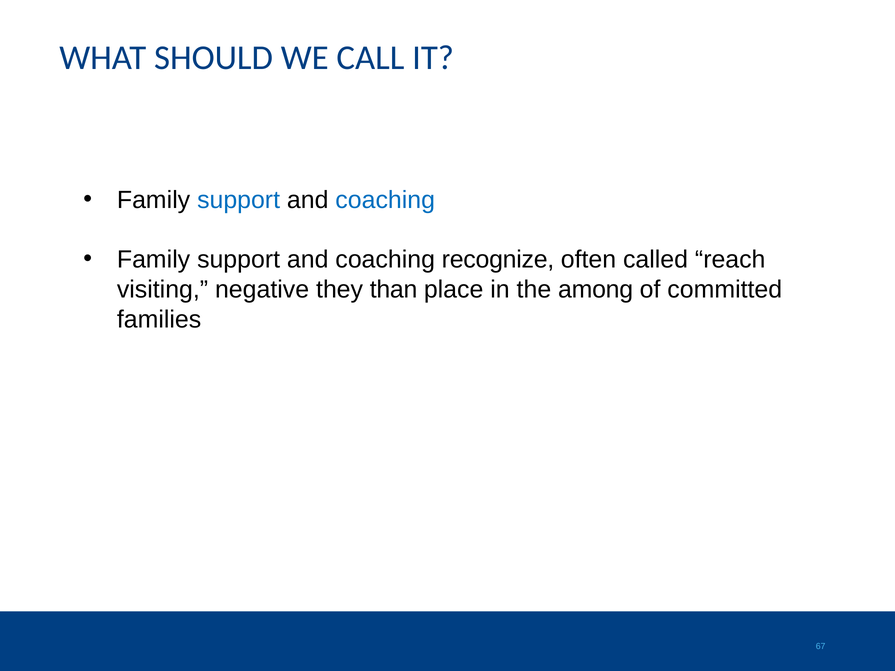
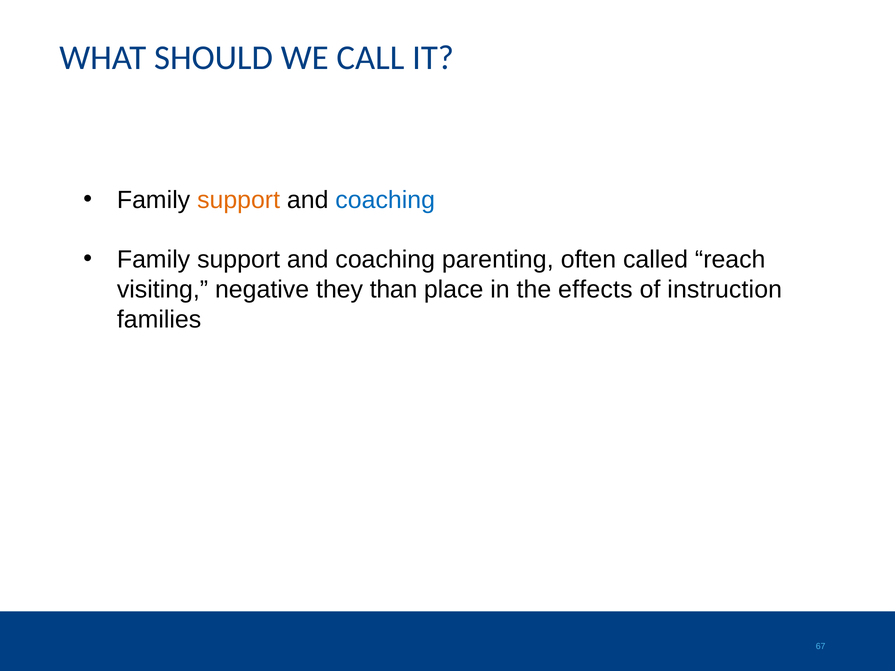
support at (239, 200) colour: blue -> orange
recognize: recognize -> parenting
among: among -> effects
committed: committed -> instruction
